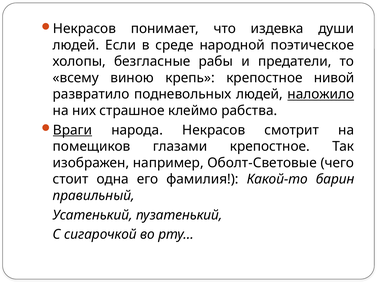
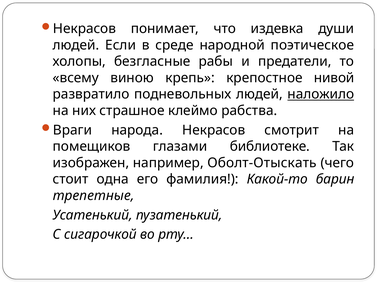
Враги underline: present -> none
глазами крепостное: крепостное -> библиотеке
Оболт-Световые: Оболт-Световые -> Оболт-Отыскать
правильный: правильный -> трепетные
